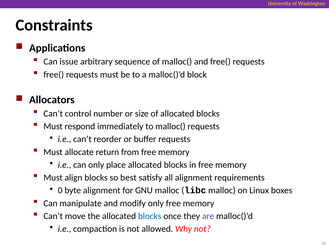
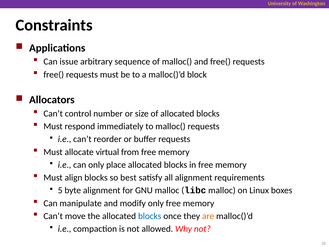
return: return -> virtual
0: 0 -> 5
are colour: purple -> orange
